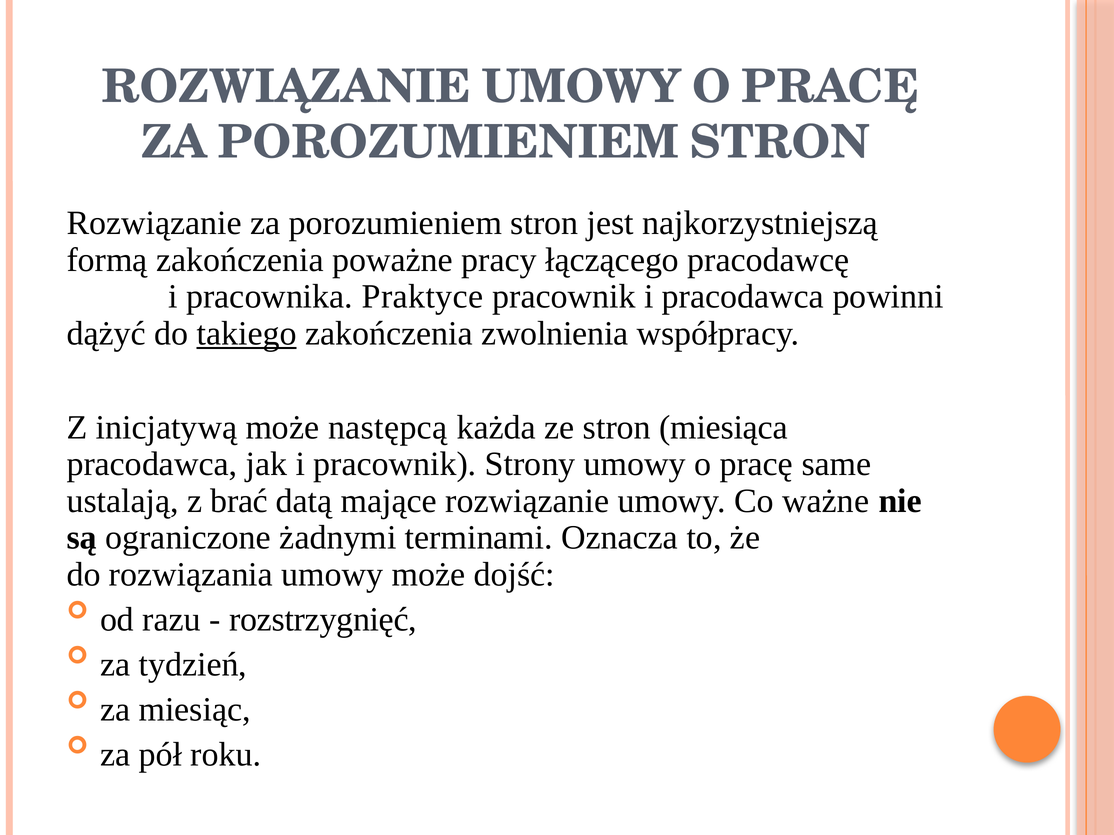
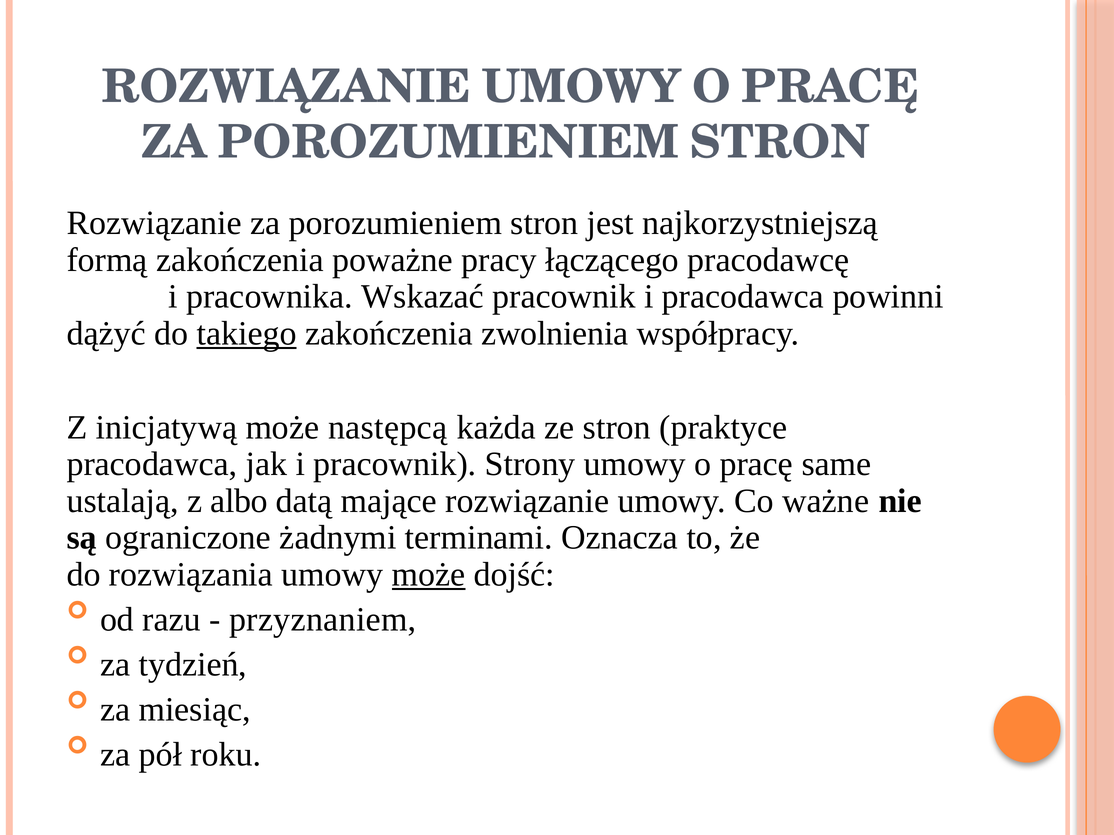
Praktyce: Praktyce -> Wskazać
miesiąca: miesiąca -> praktyce
brać: brać -> albo
może at (429, 575) underline: none -> present
rozstrzygnięć: rozstrzygnięć -> przyznaniem
